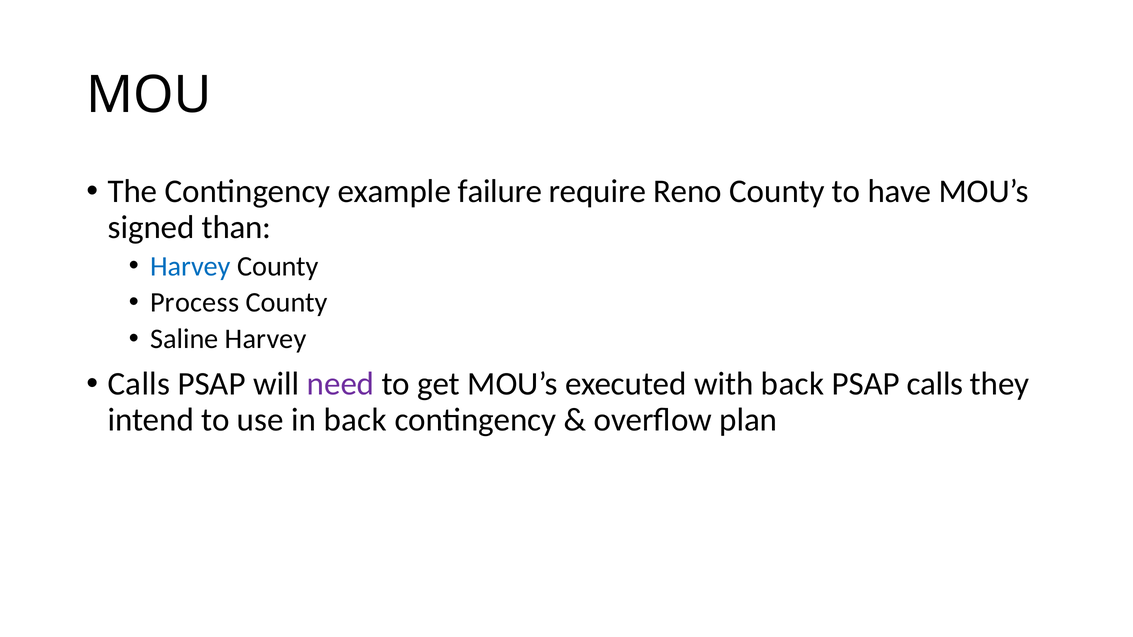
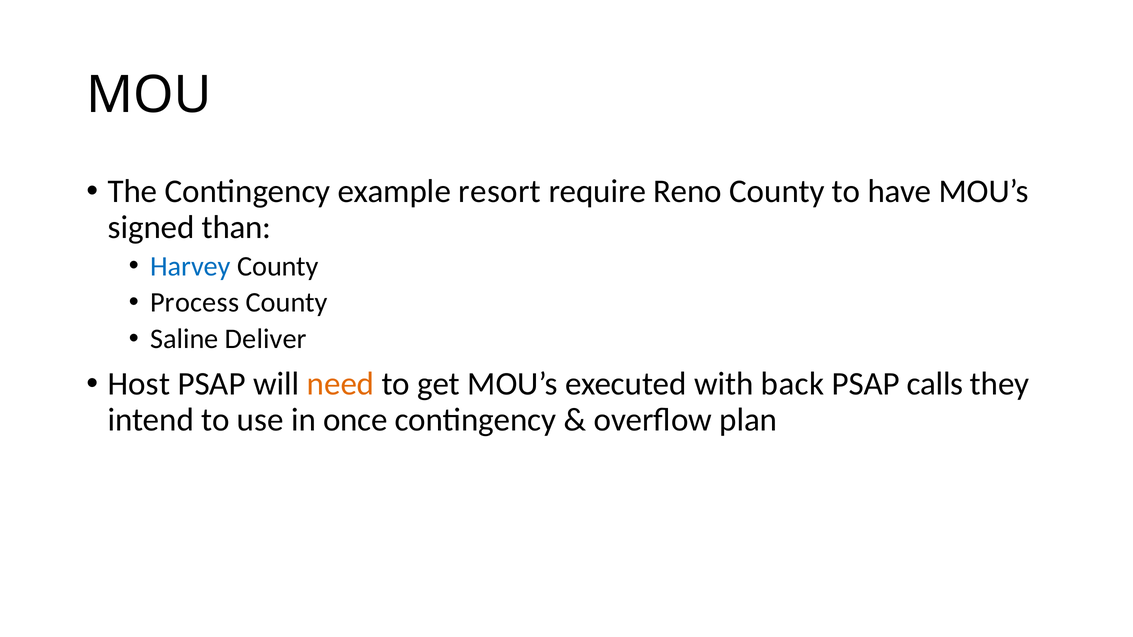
failure: failure -> resort
Saline Harvey: Harvey -> Deliver
Calls at (139, 384): Calls -> Host
need colour: purple -> orange
in back: back -> once
